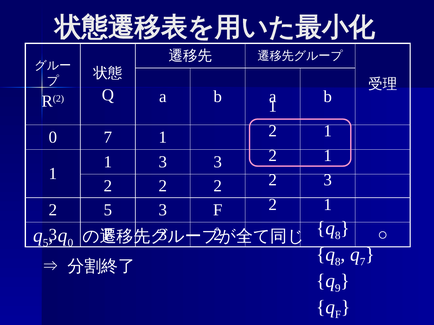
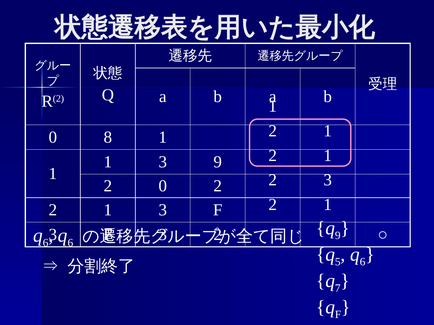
0 7: 7 -> 8
3 3: 3 -> 9
2 at (163, 186): 2 -> 0
5 at (108, 210): 5 -> 1
8 at (338, 236): 8 -> 9
5 at (46, 243): 5 -> 6
0 at (70, 243): 0 -> 6
8 at (338, 262): 8 -> 5
7 at (363, 262): 7 -> 6
9: 9 -> 7
